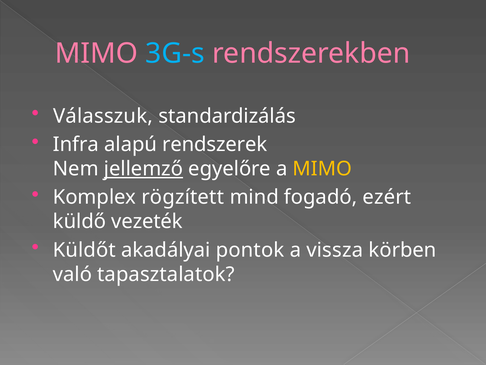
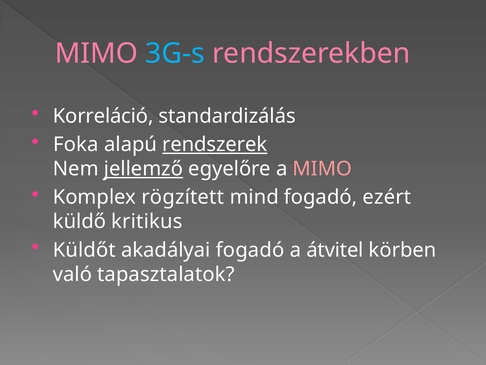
Válasszuk: Válasszuk -> Korreláció
Infra: Infra -> Foka
rendszerek underline: none -> present
MIMO at (322, 169) colour: yellow -> pink
vezeték: vezeték -> kritikus
akadályai pontok: pontok -> fogadó
vissza: vissza -> átvitel
